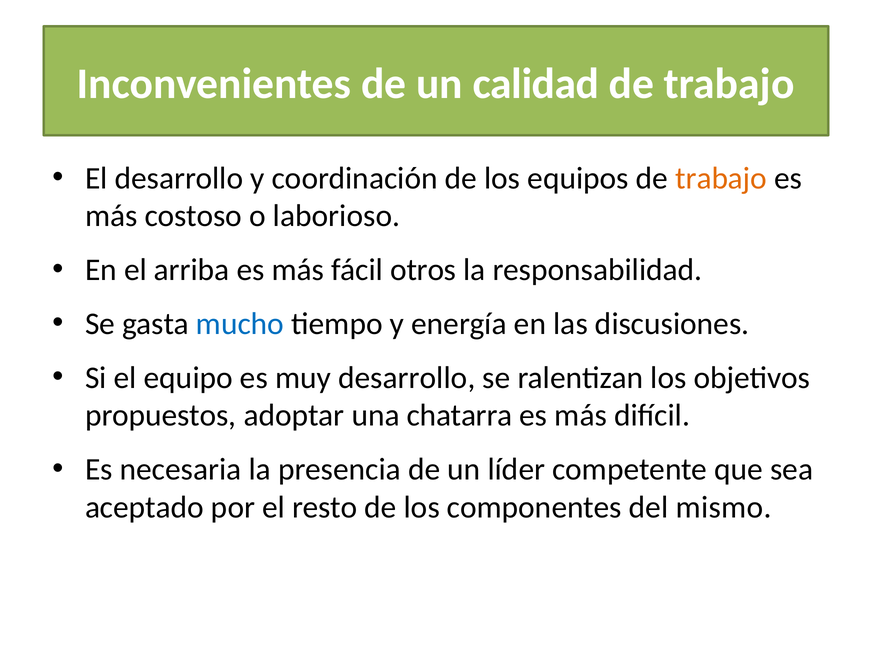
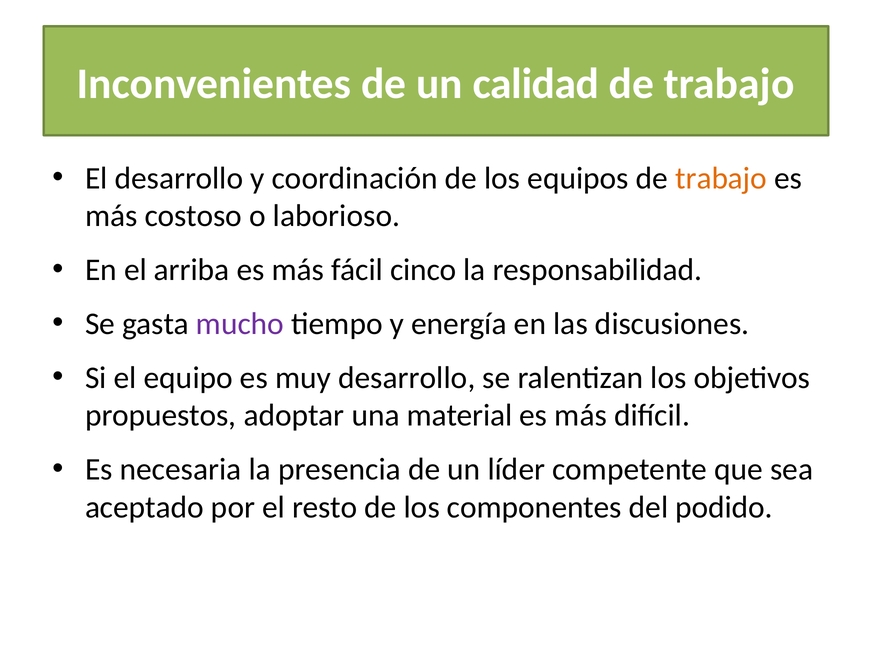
otros: otros -> cinco
mucho colour: blue -> purple
chatarra: chatarra -> material
mismo: mismo -> podido
